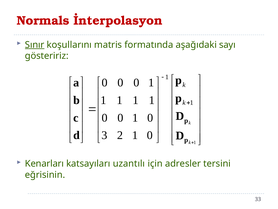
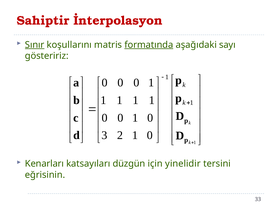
Normals: Normals -> Sahiptir
formatında underline: none -> present
uzantılı: uzantılı -> düzgün
adresler: adresler -> yinelidir
